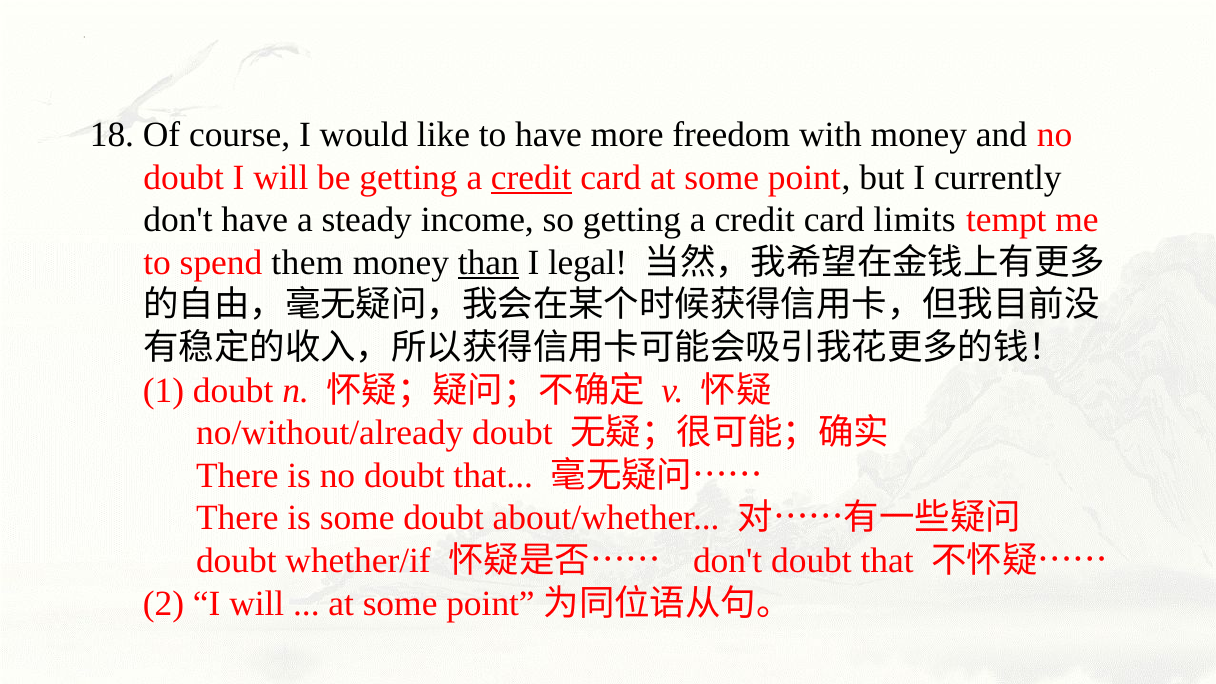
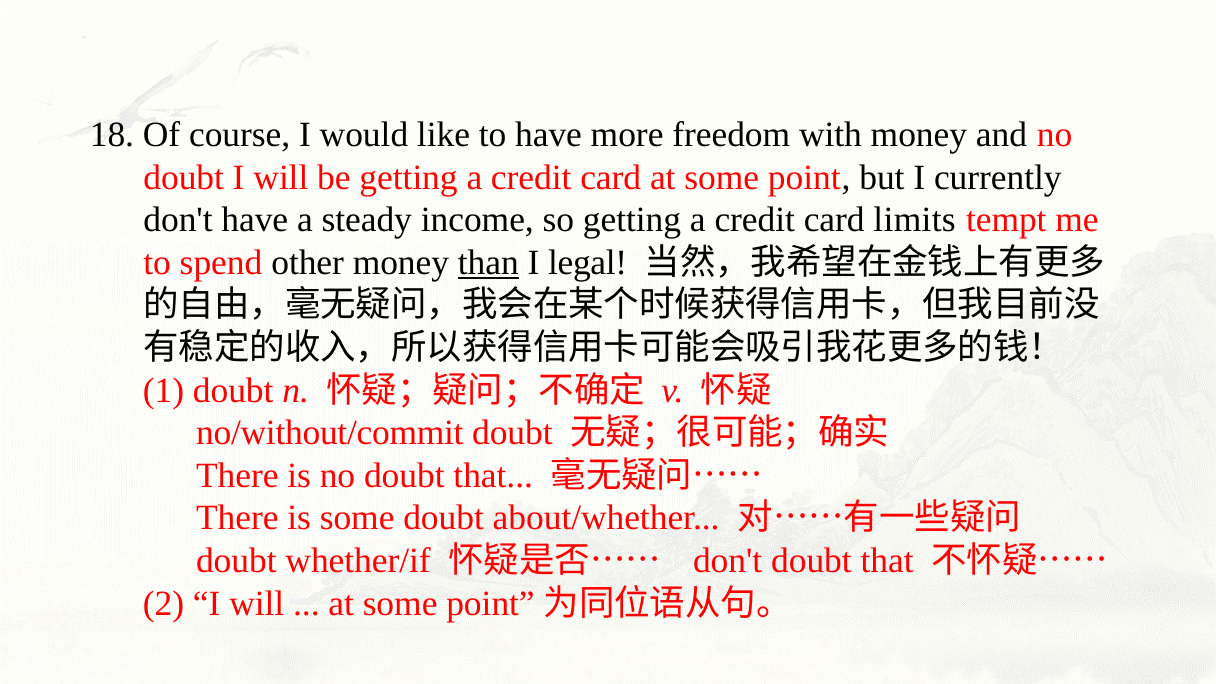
credit at (531, 178) underline: present -> none
them: them -> other
no/without/already: no/without/already -> no/without/commit
